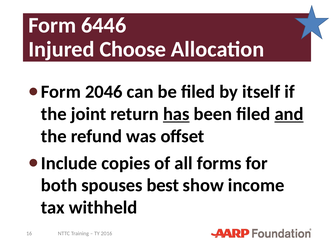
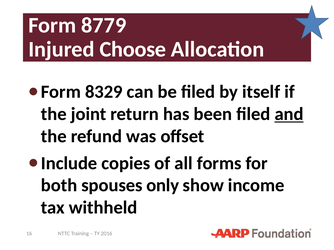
6446: 6446 -> 8779
2046: 2046 -> 8329
has underline: present -> none
best: best -> only
